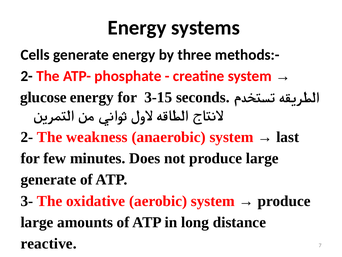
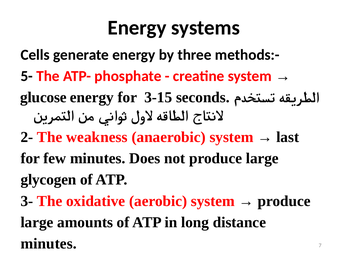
2- at (27, 76): 2- -> 5-
generate at (48, 179): generate -> glycogen
reactive at (49, 243): reactive -> minutes
